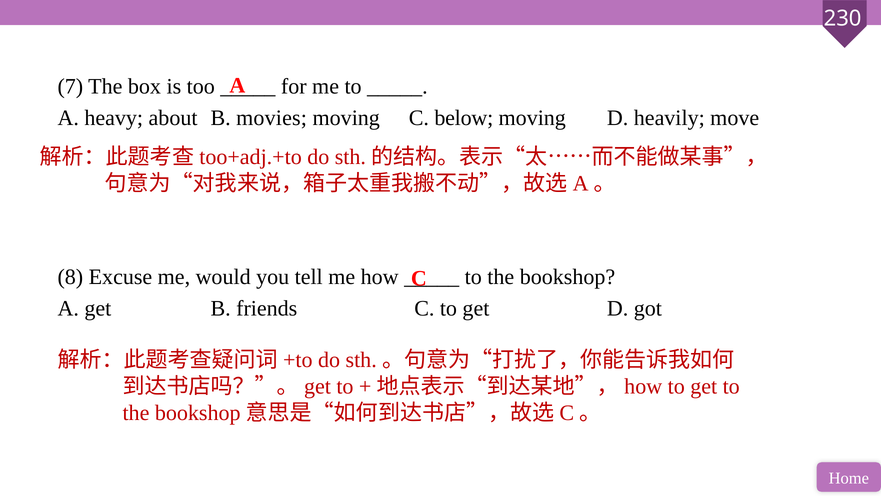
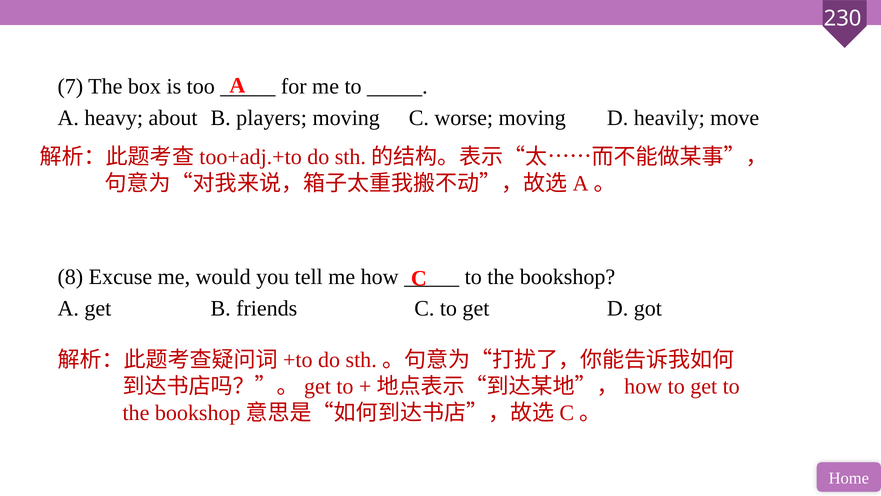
movies: movies -> players
below: below -> worse
